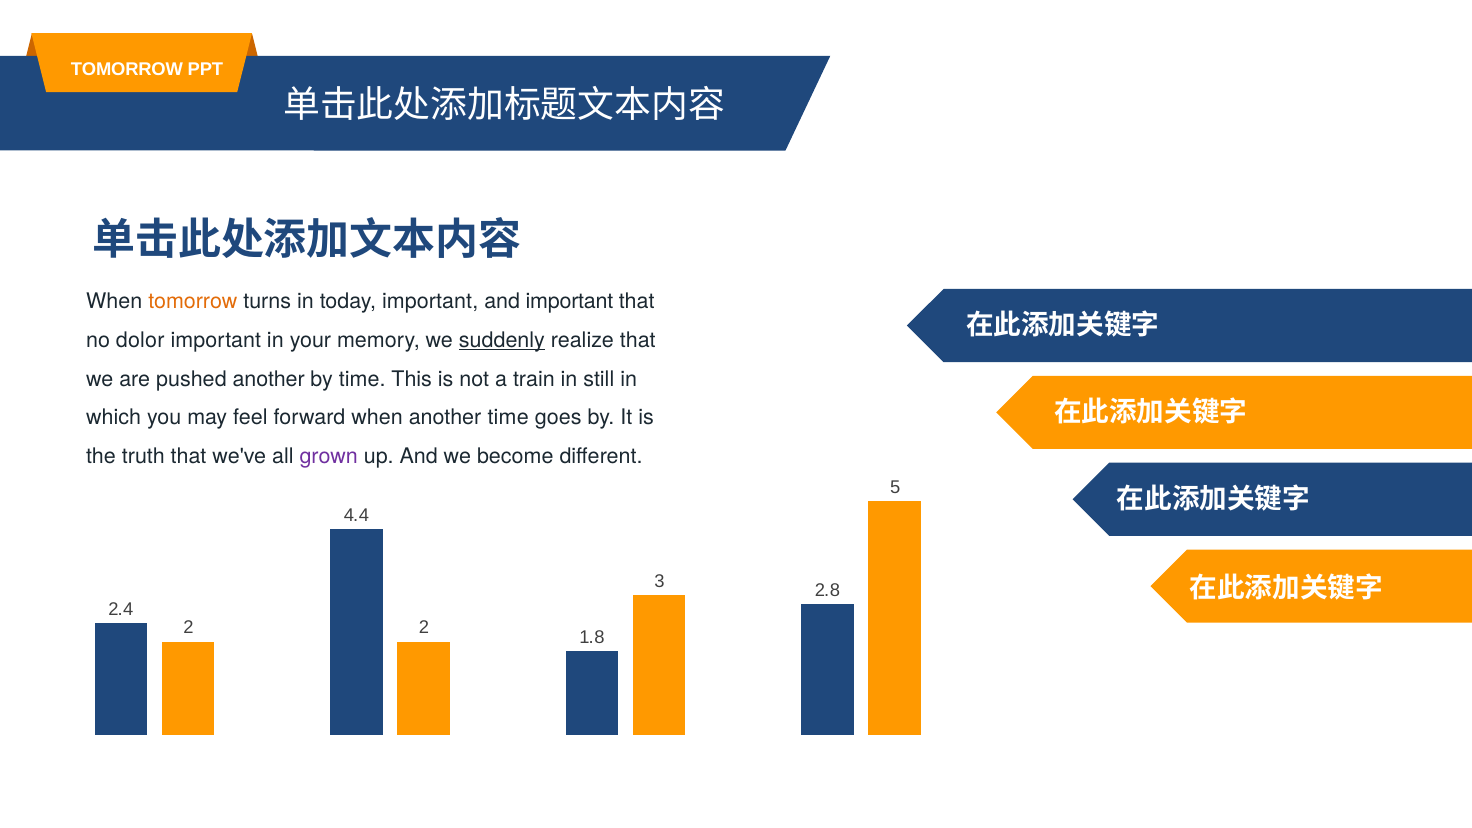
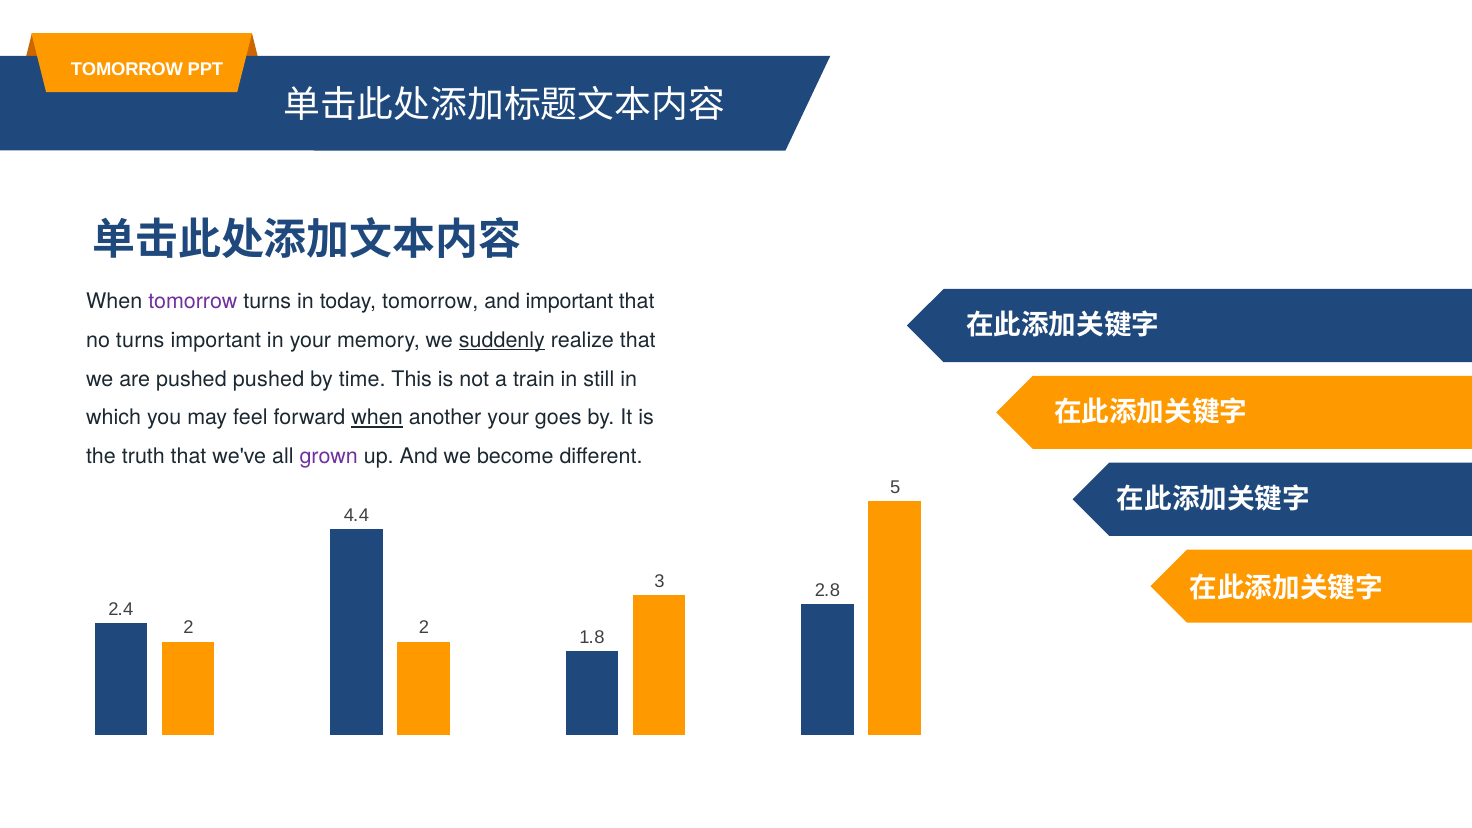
tomorrow at (193, 302) colour: orange -> purple
today important: important -> tomorrow
no dolor: dolor -> turns
pushed another: another -> pushed
when at (377, 418) underline: none -> present
another time: time -> your
